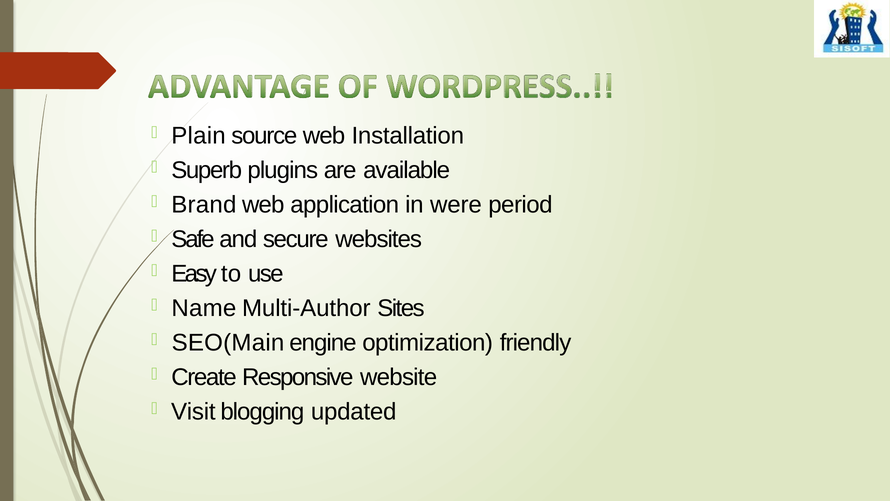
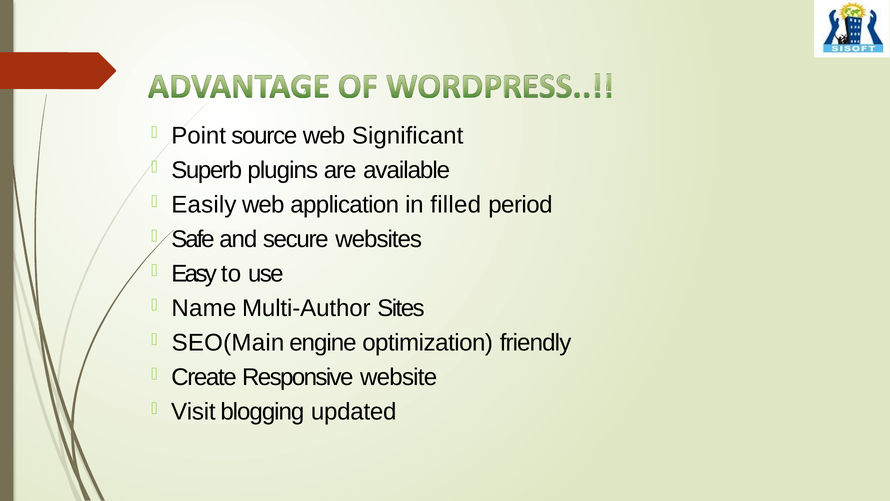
Plain: Plain -> Point
Installation: Installation -> Significant
Brand: Brand -> Easily
were: were -> filled
